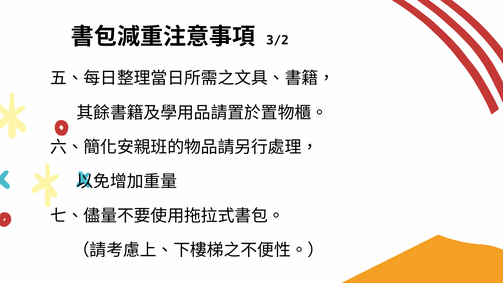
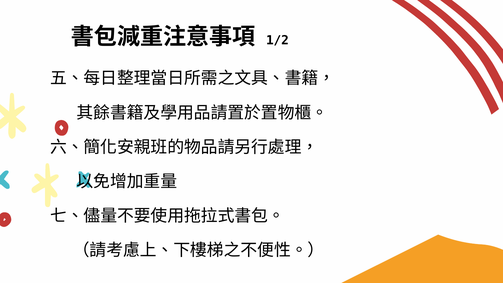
3/2: 3/2 -> 1/2
